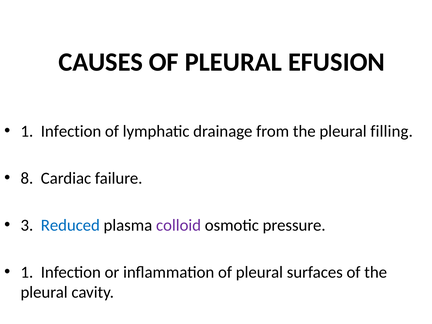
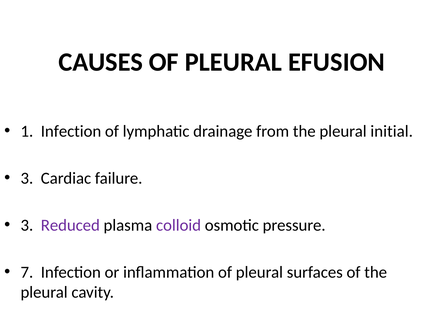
filling: filling -> initial
8 at (27, 178): 8 -> 3
Reduced colour: blue -> purple
1 at (27, 272): 1 -> 7
